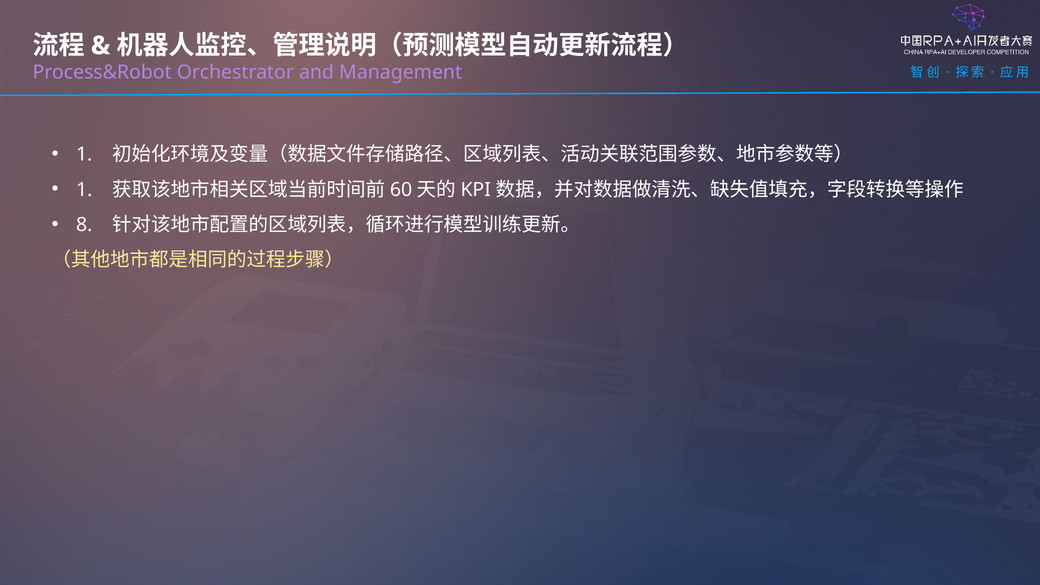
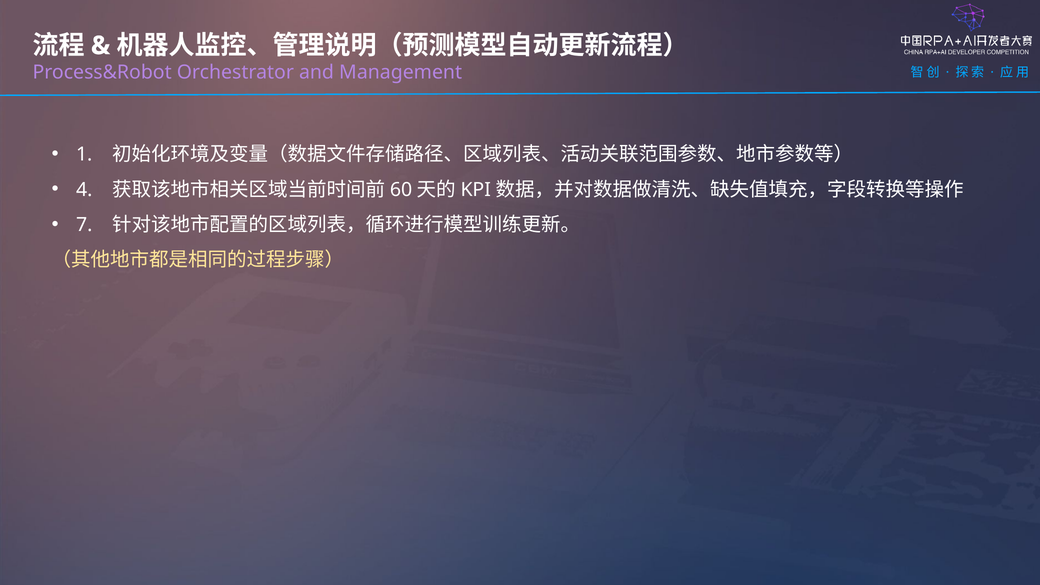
1 at (84, 190): 1 -> 4
8: 8 -> 7
